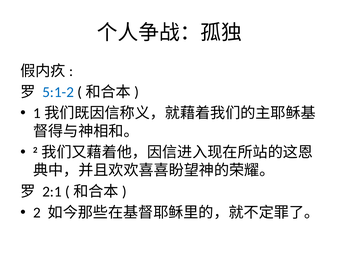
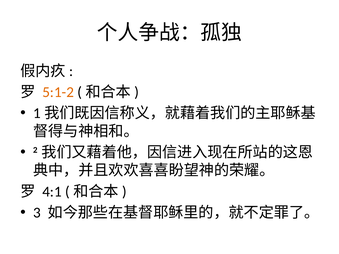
5:1-2 colour: blue -> orange
2:1: 2:1 -> 4:1
2 at (37, 213): 2 -> 3
